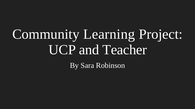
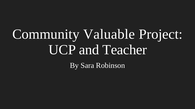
Learning: Learning -> Valuable
